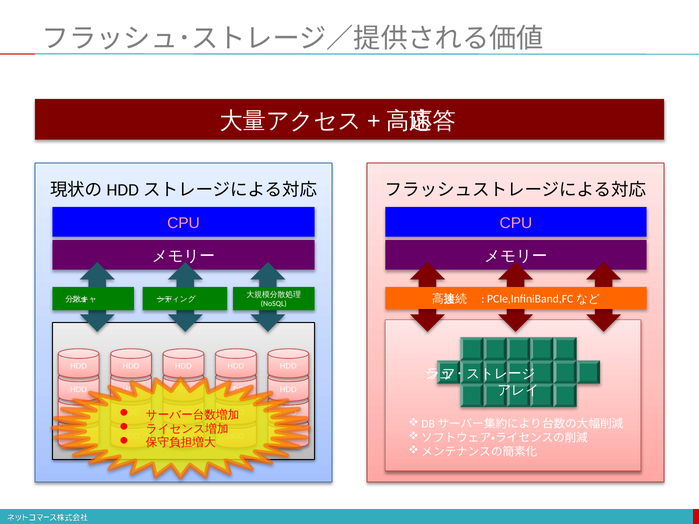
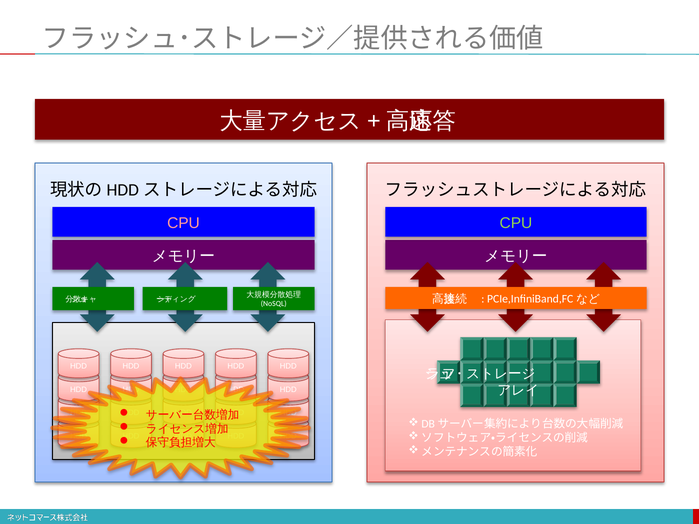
CPU at (516, 223) colour: pink -> light green
